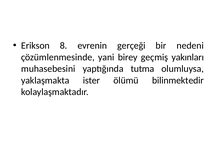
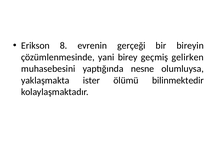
nedeni: nedeni -> bireyin
yakınları: yakınları -> gelirken
tutma: tutma -> nesne
